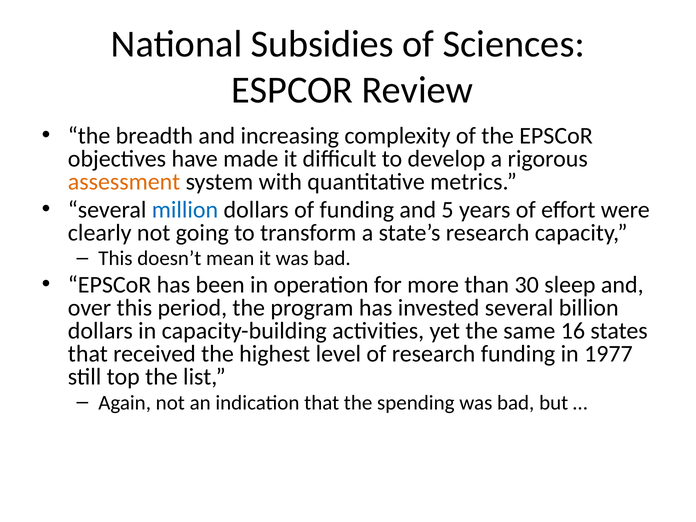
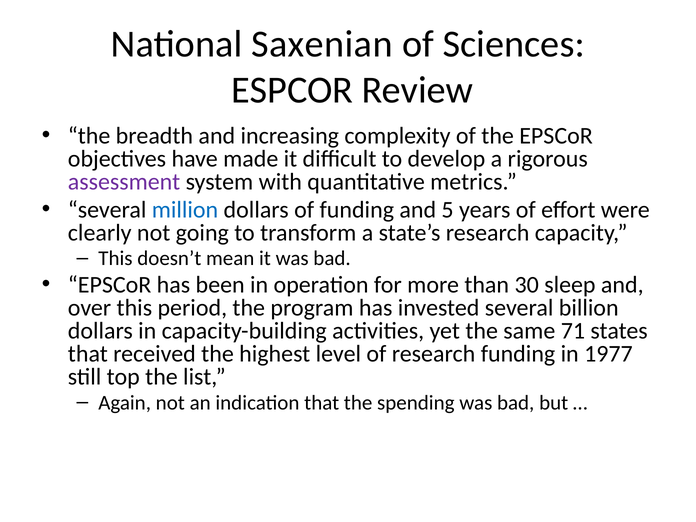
Subsidies: Subsidies -> Saxenian
assessment colour: orange -> purple
16: 16 -> 71
